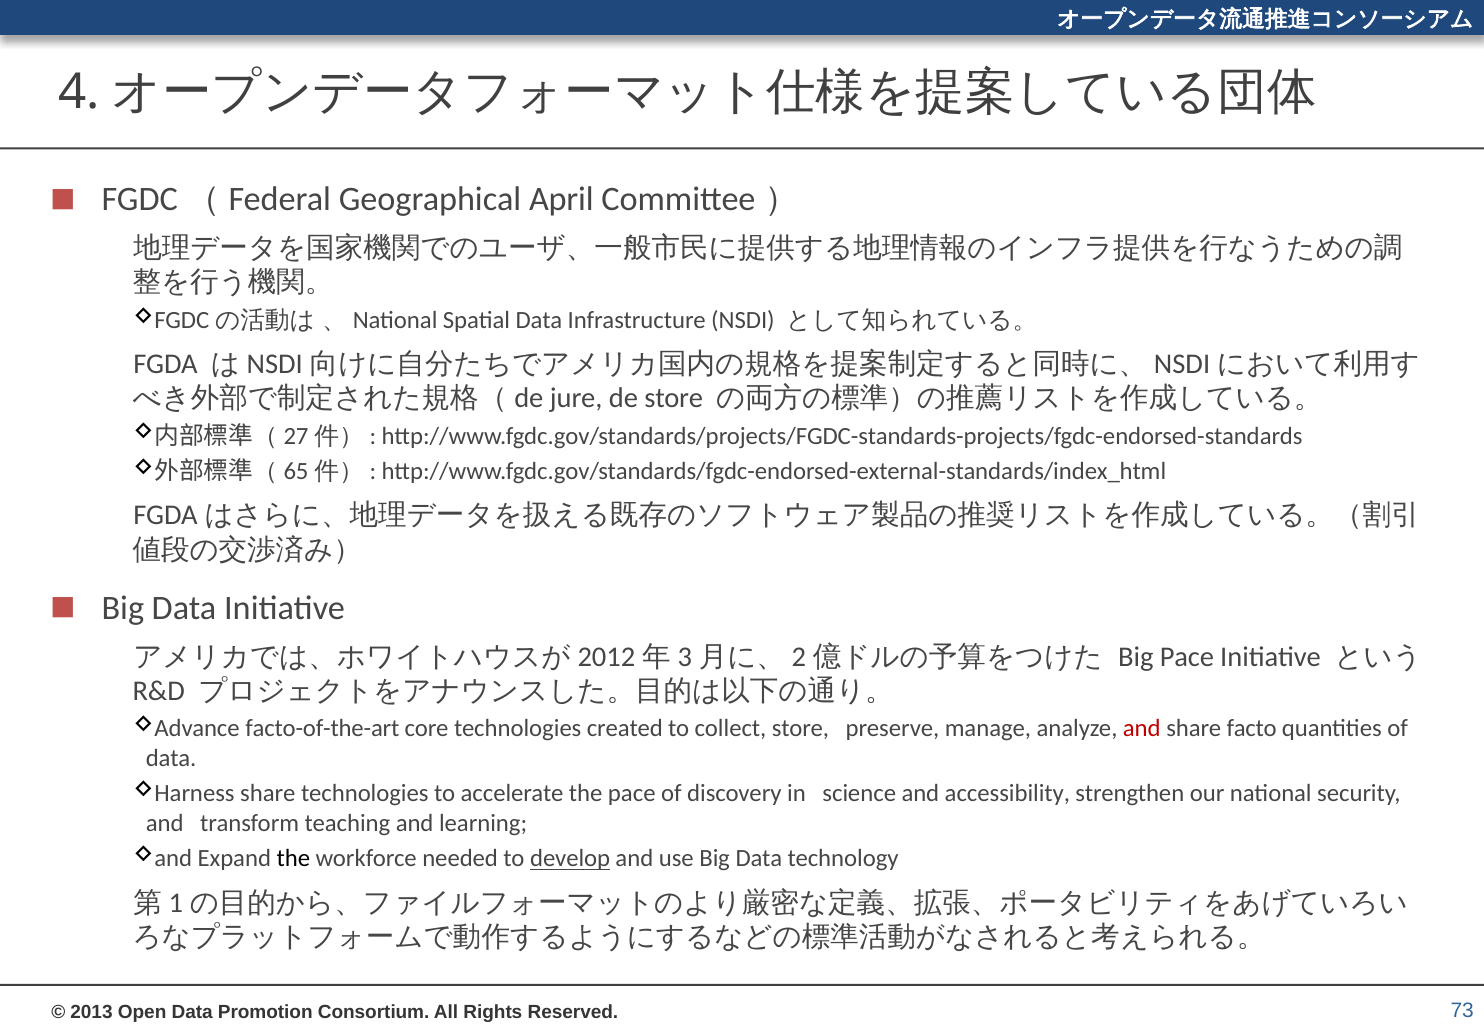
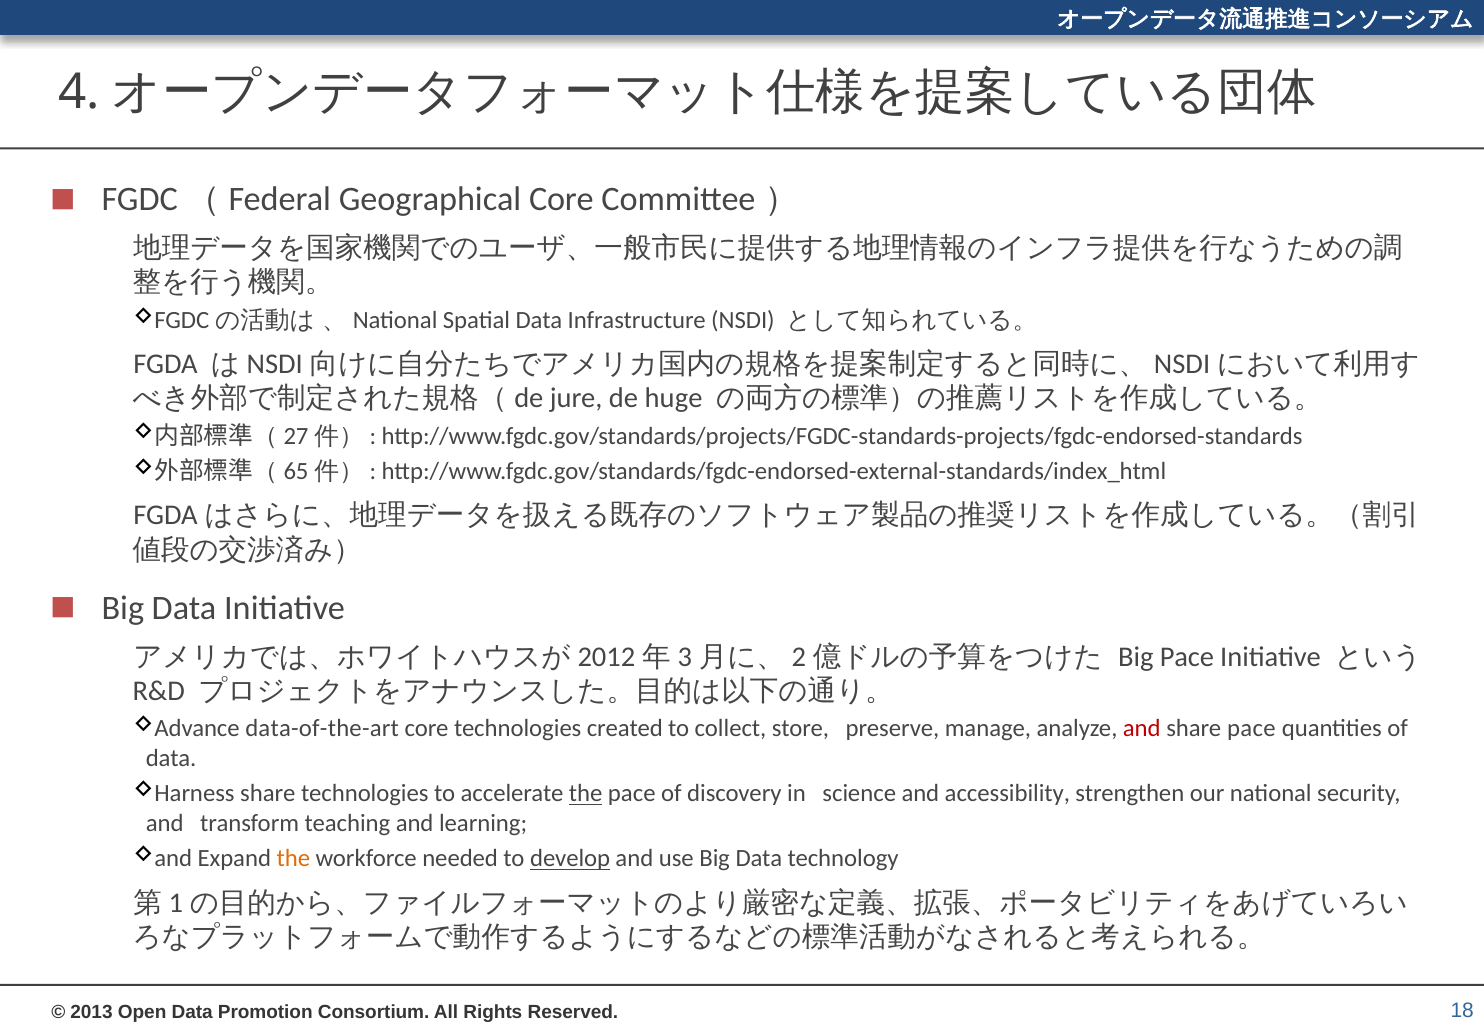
Geographical April: April -> Core
de store: store -> huge
facto-of-the-art: facto-of-the-art -> data-of-the-art
share facto: facto -> pace
the at (586, 794) underline: none -> present
the at (293, 859) colour: black -> orange
73: 73 -> 18
